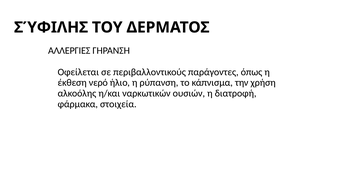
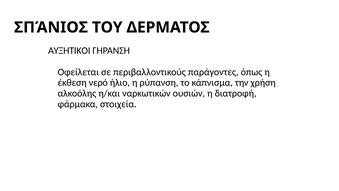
ΣΎΦΙΛΗΣ: ΣΎΦΙΛΗΣ -> ΣΠΆΝΙΟΣ
ΑΛΛΕΡΓΙΕΣ: ΑΛΛΕΡΓΙΕΣ -> ΑΥΞΗΤΙΚΟΙ
